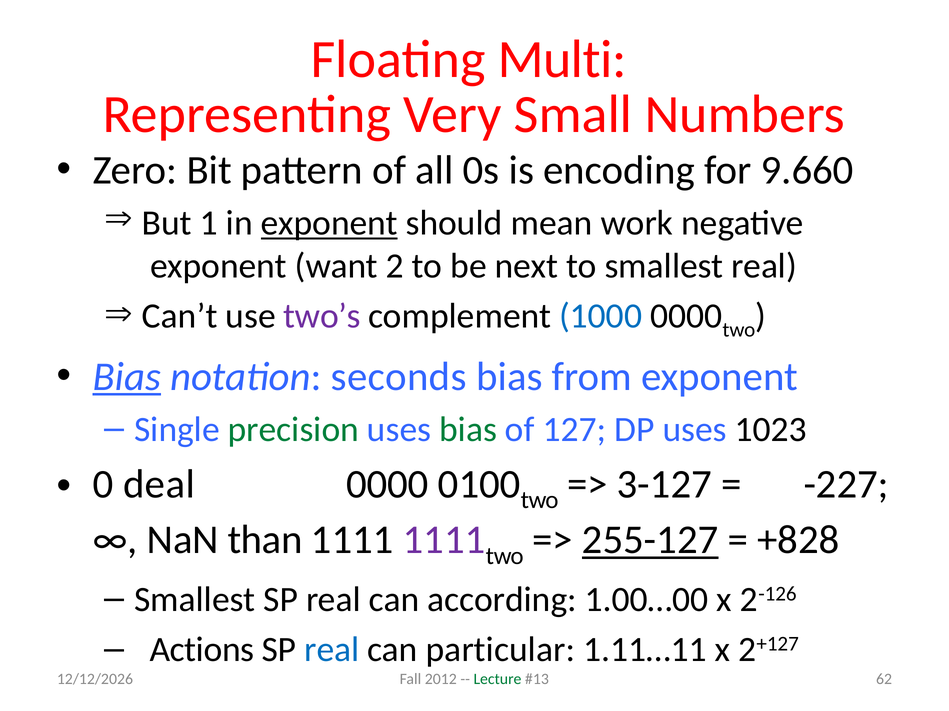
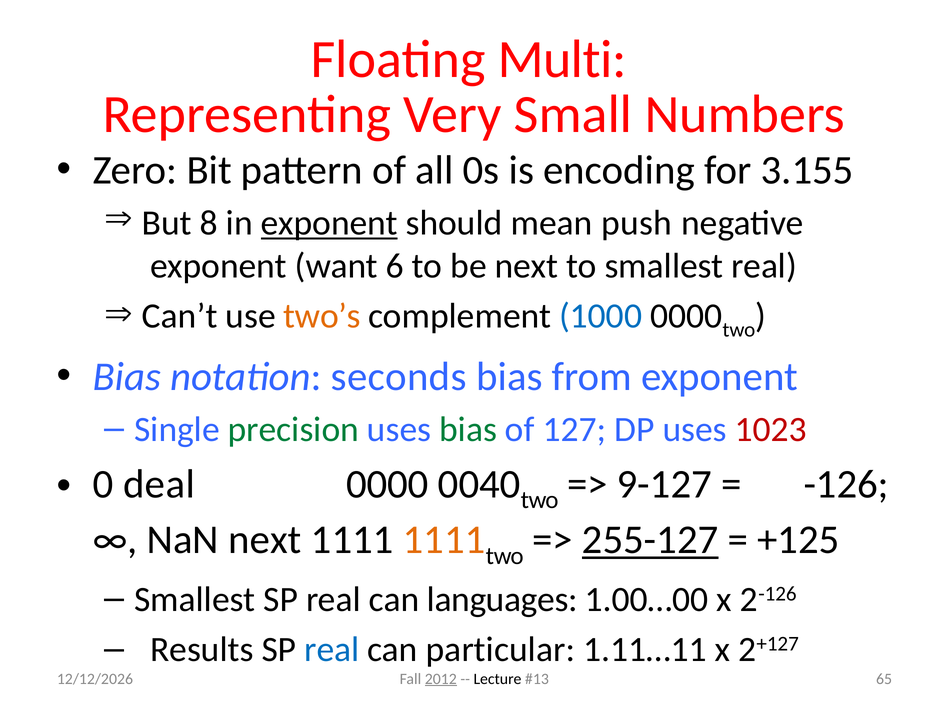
9.660: 9.660 -> 3.155
1: 1 -> 8
work: work -> push
2: 2 -> 6
two’s colour: purple -> orange
Bias at (127, 377) underline: present -> none
1023 colour: black -> red
0100: 0100 -> 0040
3-127: 3-127 -> 9-127
-227: -227 -> -126
NaN than: than -> next
1111 at (444, 541) colour: purple -> orange
+828: +828 -> +125
according: according -> languages
Actions: Actions -> Results
2012 underline: none -> present
Lecture colour: green -> black
62: 62 -> 65
